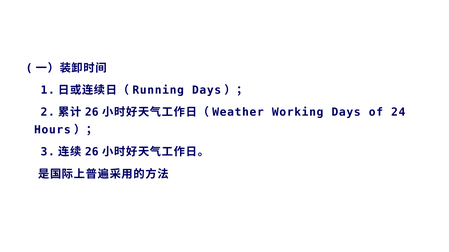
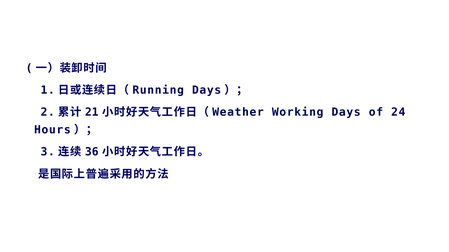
26 at (92, 113): 26 -> 21
26 at (92, 152): 26 -> 36
